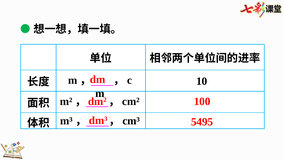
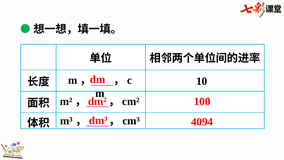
5495: 5495 -> 4094
